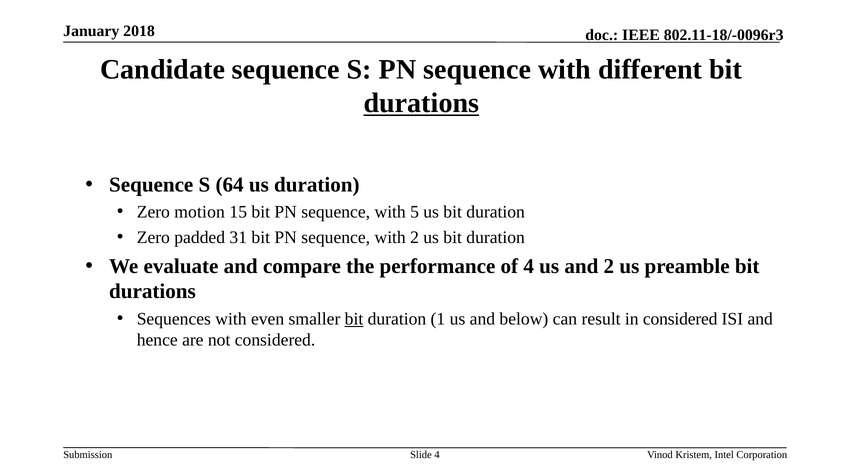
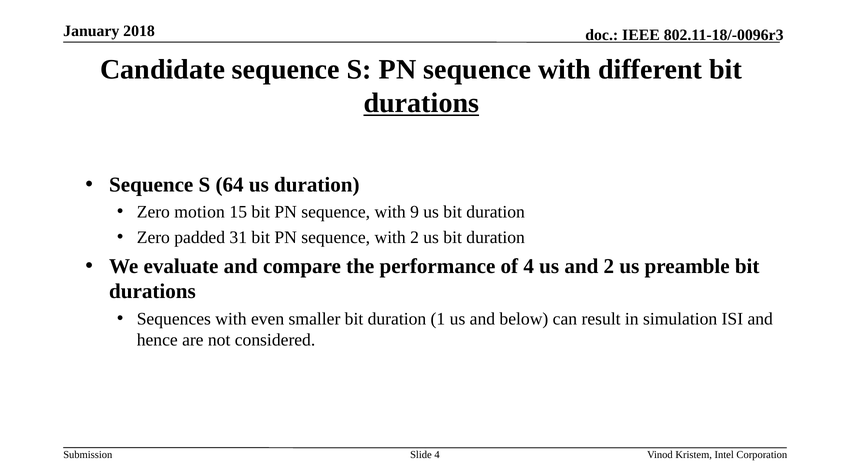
5: 5 -> 9
bit at (354, 319) underline: present -> none
in considered: considered -> simulation
